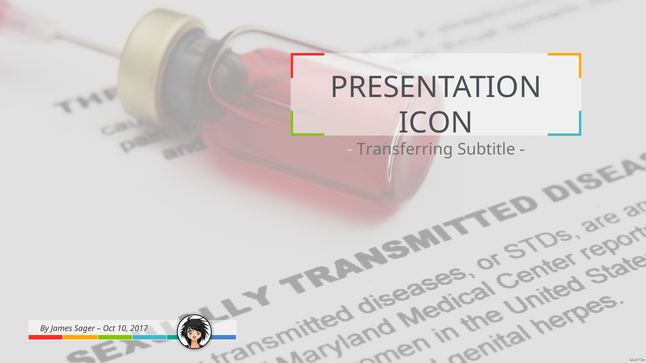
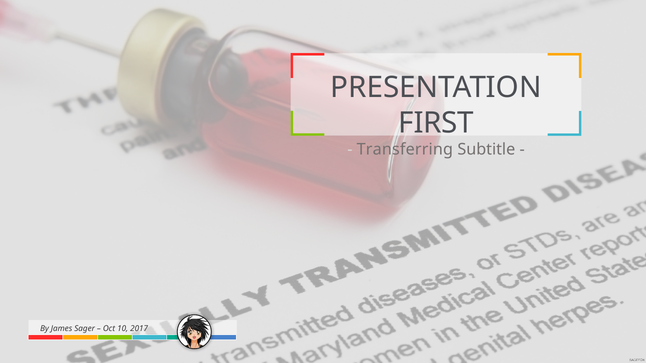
ICON: ICON -> FIRST
